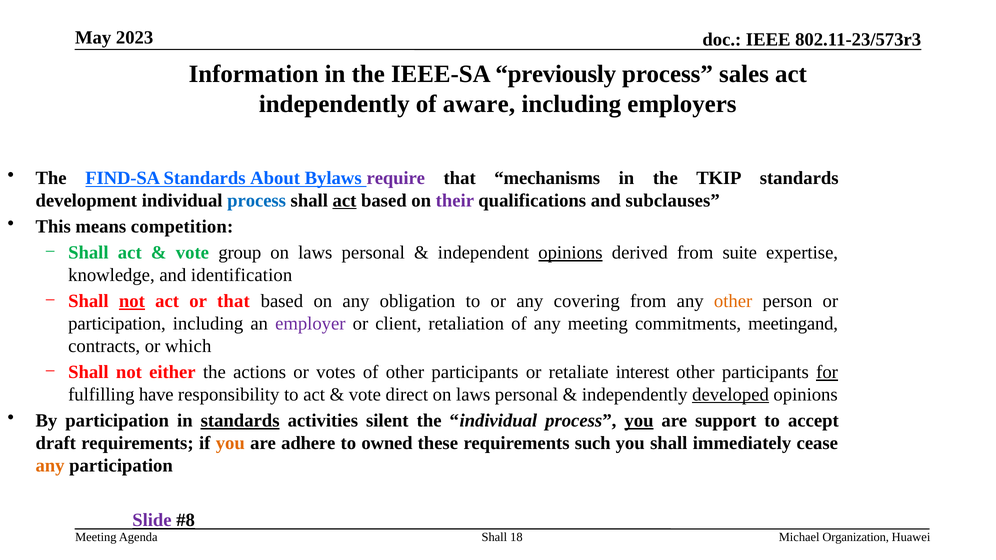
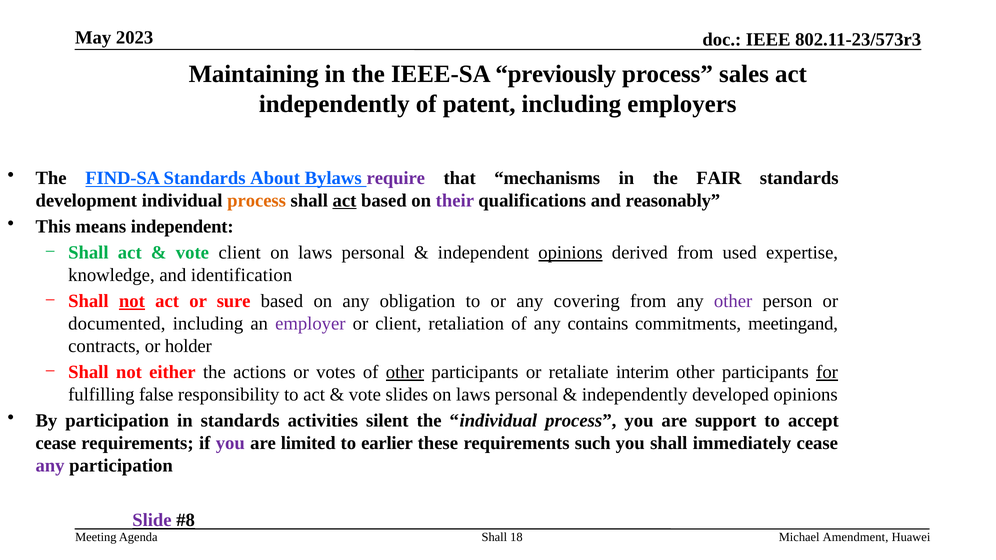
Information: Information -> Maintaining
aware: aware -> patent
TKIP: TKIP -> FAIR
process at (257, 201) colour: blue -> orange
subclauses: subclauses -> reasonably
means competition: competition -> independent
vote group: group -> client
suite: suite -> used
or that: that -> sure
other at (733, 301) colour: orange -> purple
participation at (117, 324): participation -> documented
any meeting: meeting -> contains
which: which -> holder
other at (405, 372) underline: none -> present
interest: interest -> interim
have: have -> false
direct: direct -> slides
developed underline: present -> none
standards at (240, 421) underline: present -> none
you at (639, 421) underline: present -> none
draft at (56, 443): draft -> cease
you at (230, 443) colour: orange -> purple
adhere: adhere -> limited
owned: owned -> earlier
any at (50, 466) colour: orange -> purple
Organization: Organization -> Amendment
